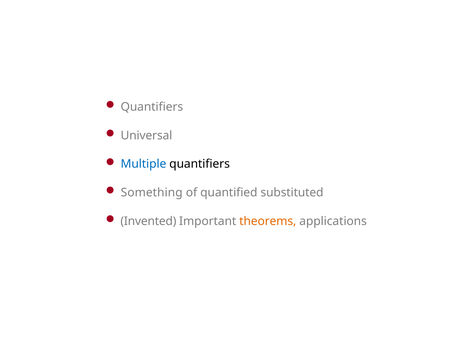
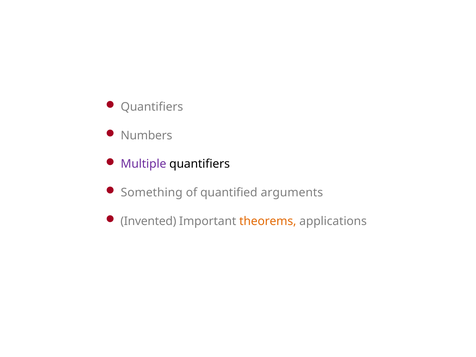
Universal: Universal -> Numbers
Multiple colour: blue -> purple
substituted: substituted -> arguments
